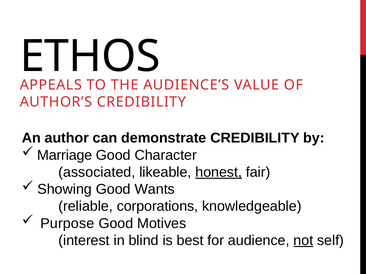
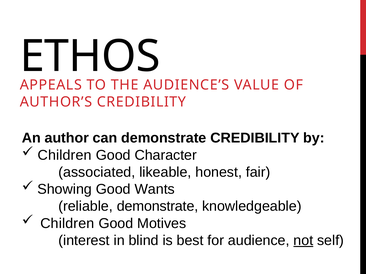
Marriage at (65, 155): Marriage -> Children
honest underline: present -> none
reliable corporations: corporations -> demonstrate
Purpose at (67, 224): Purpose -> Children
